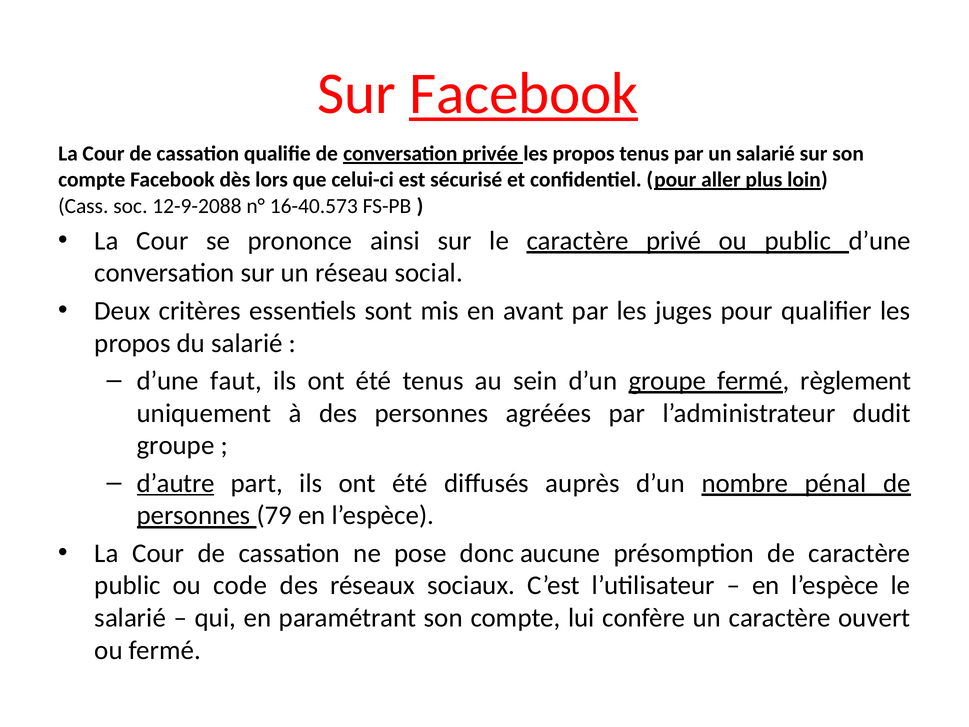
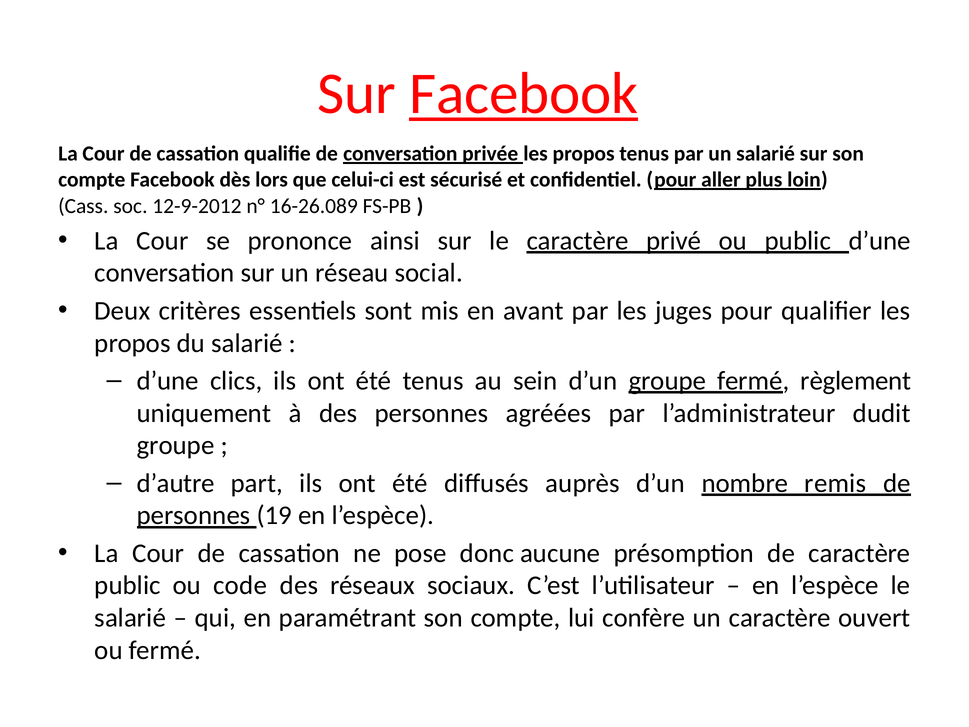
12-9-2088: 12-9-2088 -> 12-9-2012
16-40.573: 16-40.573 -> 16-26.089
faut: faut -> clics
d’autre underline: present -> none
pénal: pénal -> remis
79: 79 -> 19
